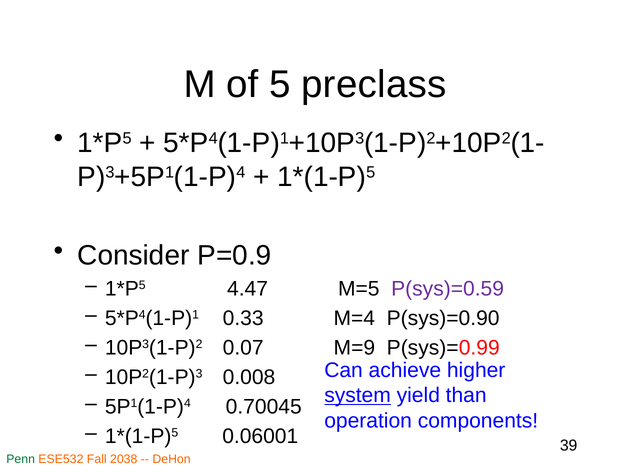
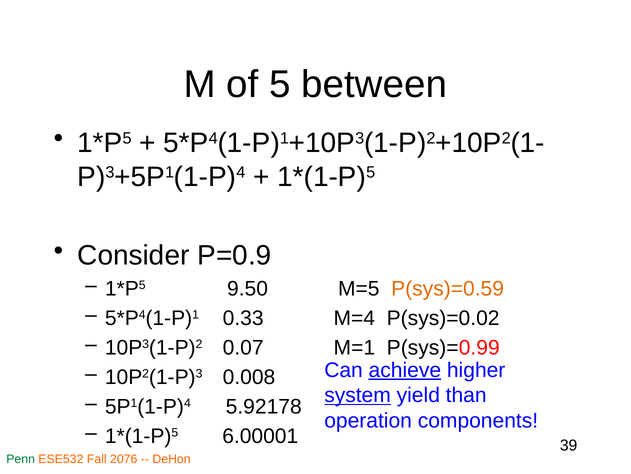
preclass: preclass -> between
4.47: 4.47 -> 9.50
P(sys)=0.59 colour: purple -> orange
P(sys)=0.90: P(sys)=0.90 -> P(sys)=0.02
M=9: M=9 -> M=1
achieve underline: none -> present
0.70045: 0.70045 -> 5.92178
0.06001: 0.06001 -> 6.00001
2038: 2038 -> 2076
